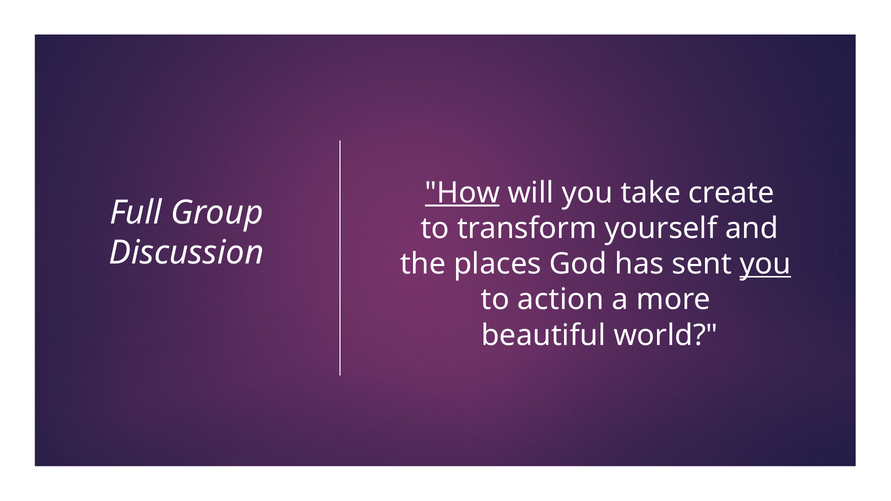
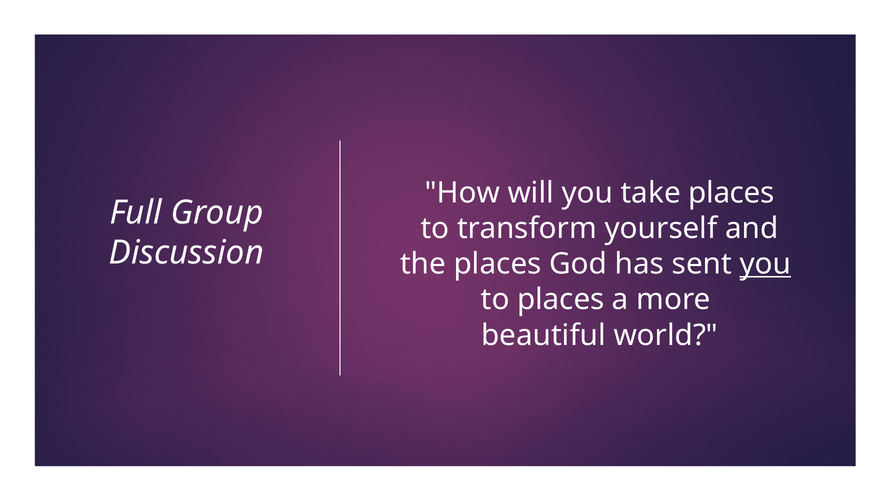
How underline: present -> none
take create: create -> places
to action: action -> places
